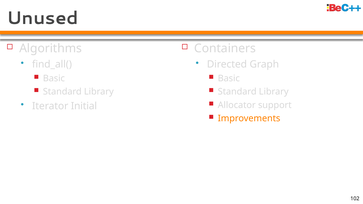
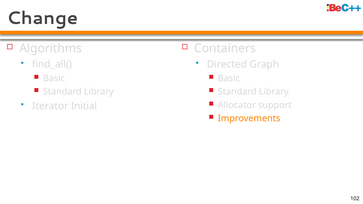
Unused: Unused -> Change
